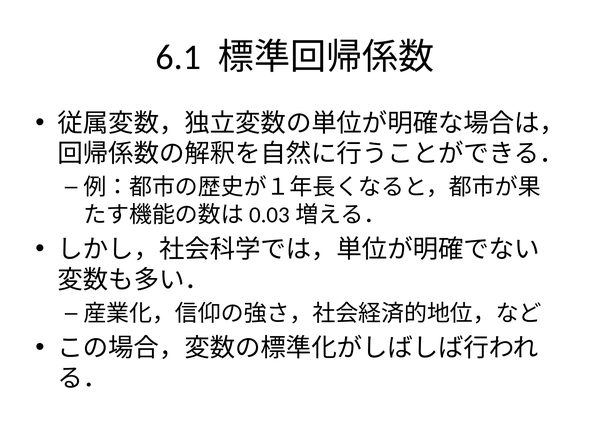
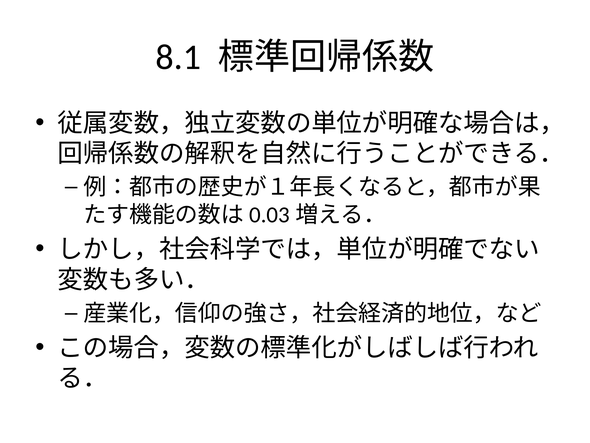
6.1: 6.1 -> 8.1
